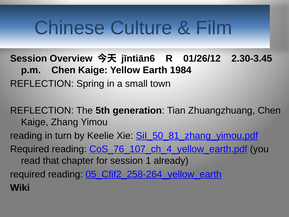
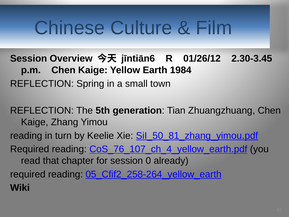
1: 1 -> 0
